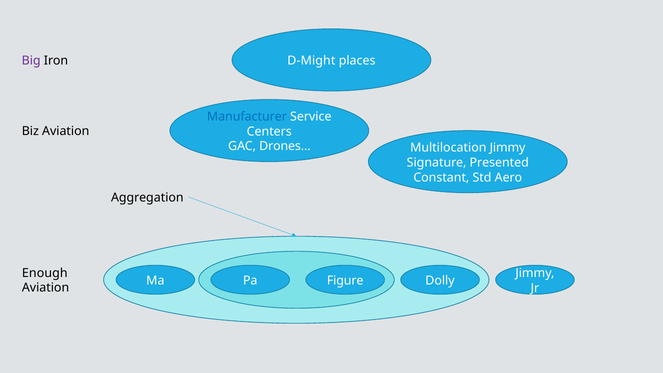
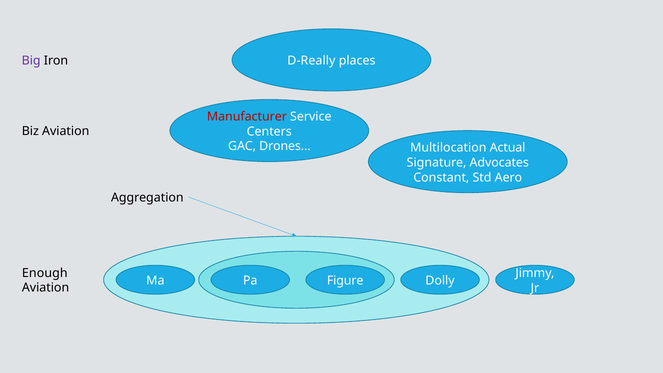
D-Might: D-Might -> D-Really
Manufacturer colour: blue -> red
Multilocation Jimmy: Jimmy -> Actual
Presented: Presented -> Advocates
